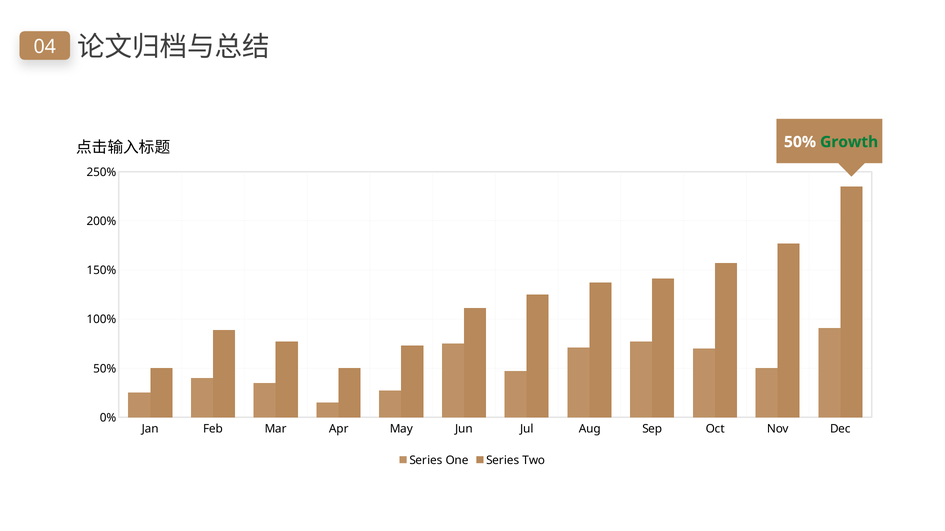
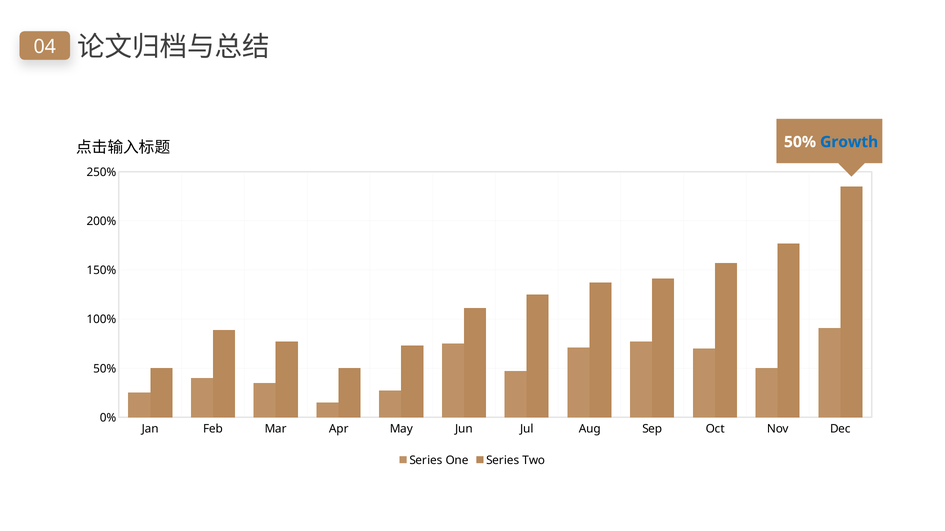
Growth colour: green -> blue
